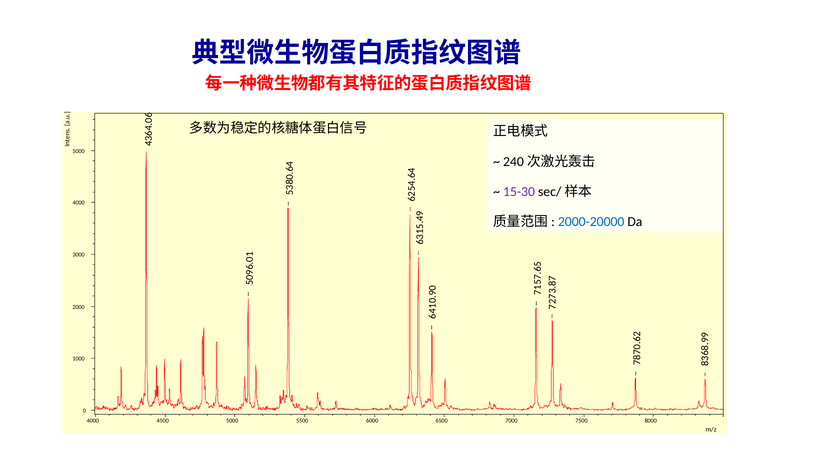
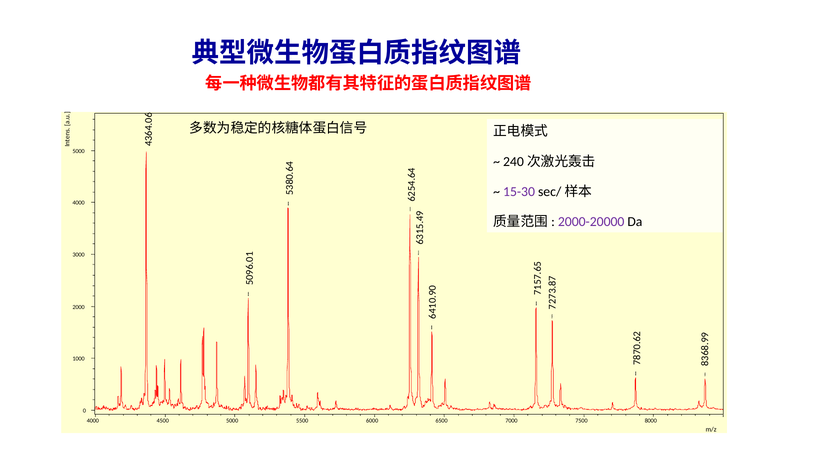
2000-20000 colour: blue -> purple
